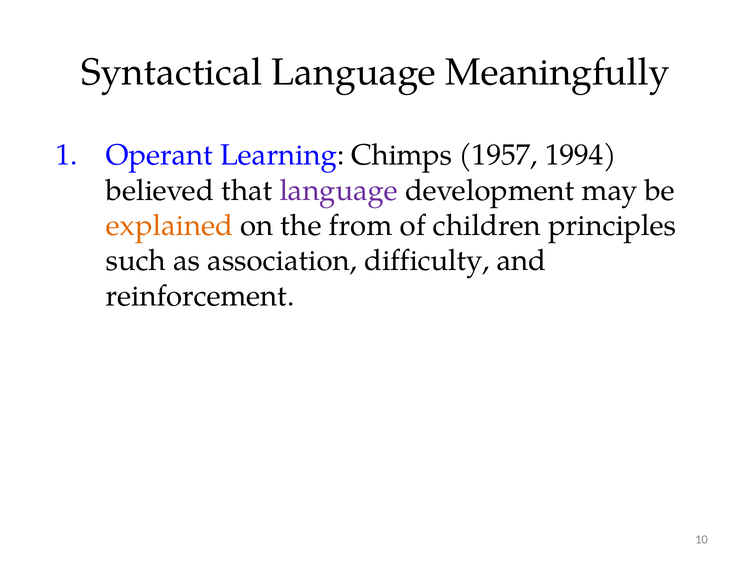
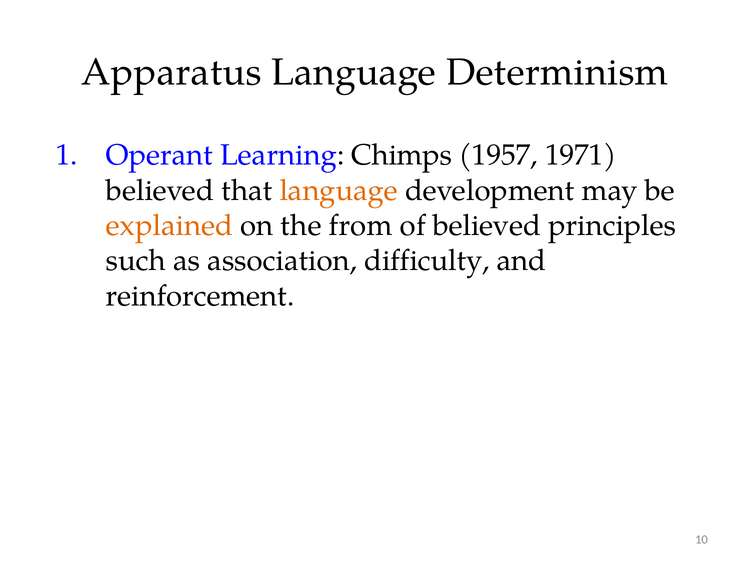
Syntactical: Syntactical -> Apparatus
Meaningfully: Meaningfully -> Determinism
1994: 1994 -> 1971
language at (339, 190) colour: purple -> orange
of children: children -> believed
